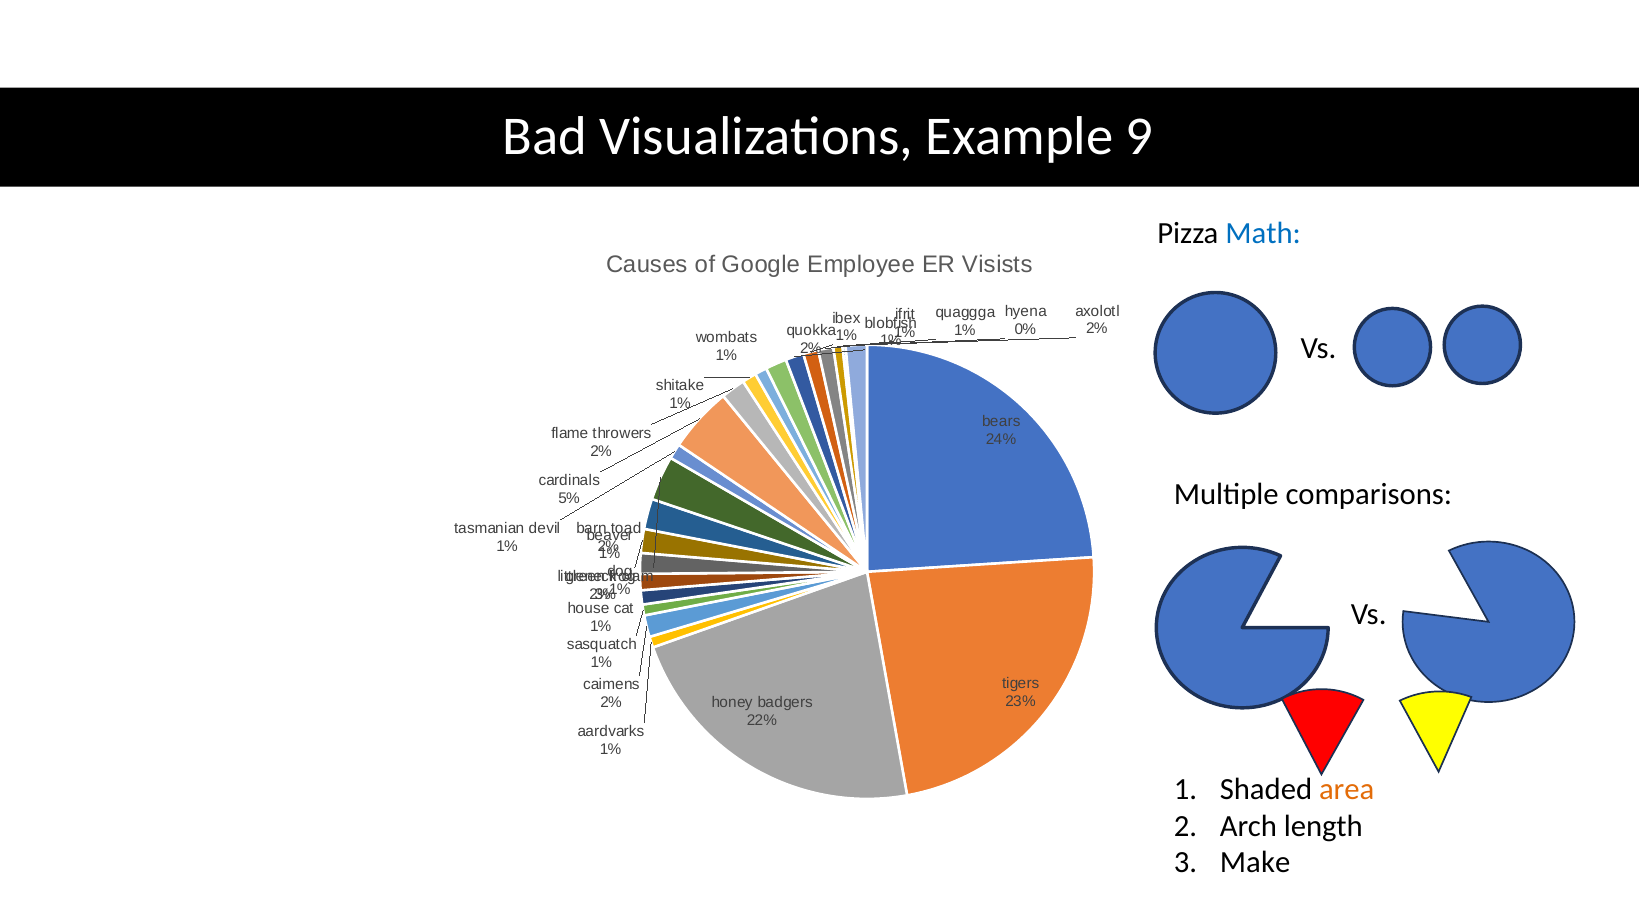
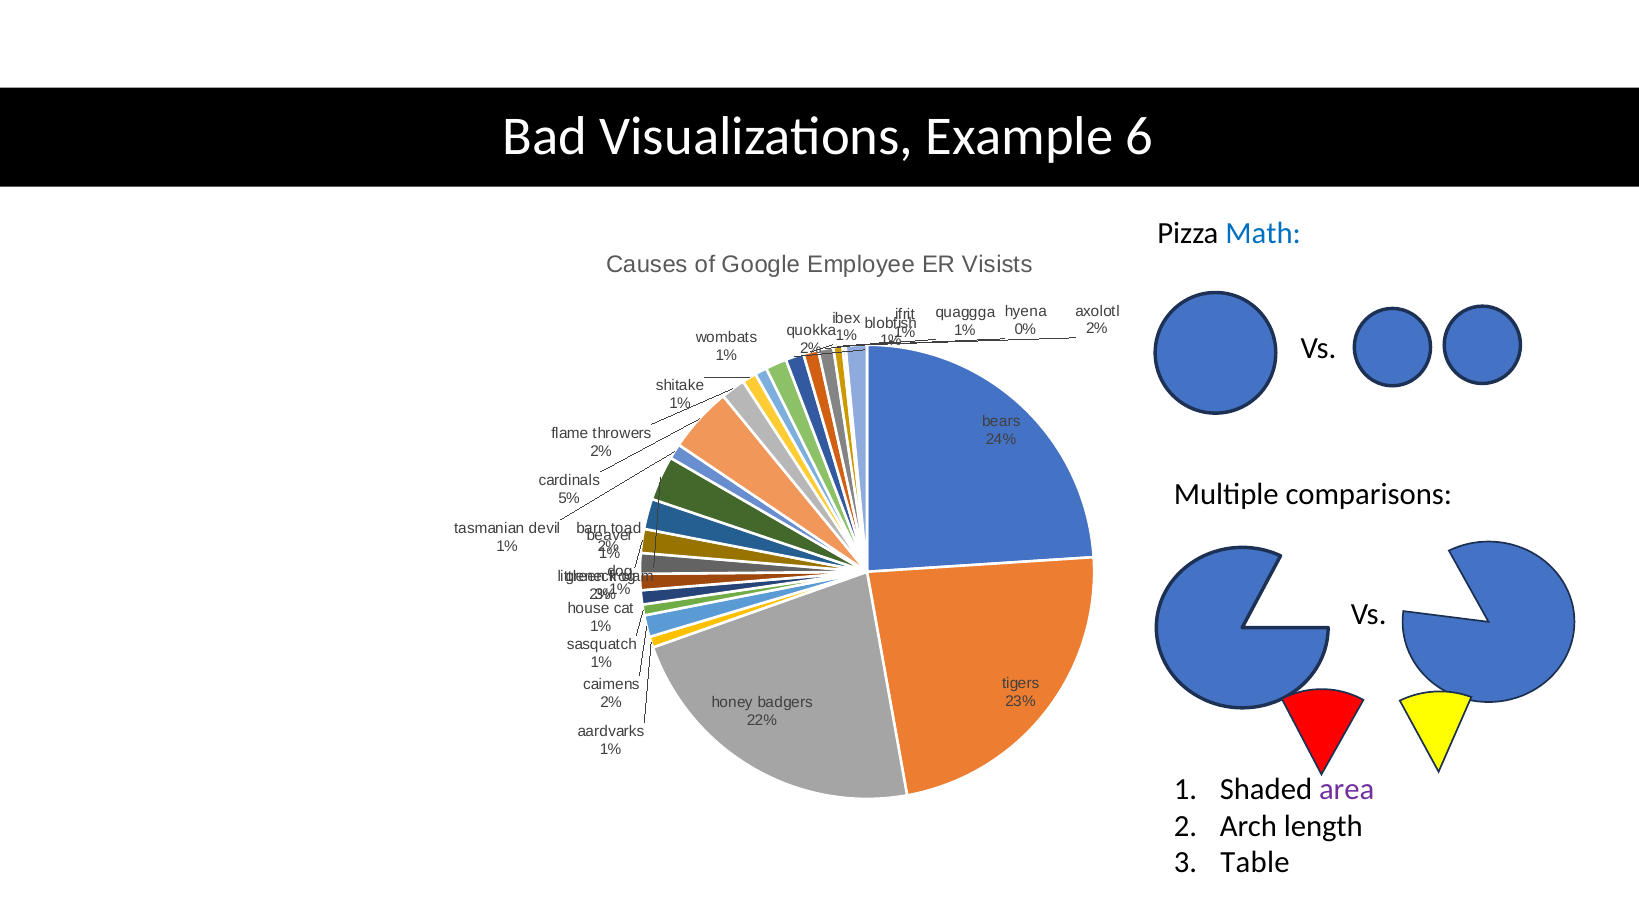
9: 9 -> 6
area colour: orange -> purple
Make: Make -> Table
